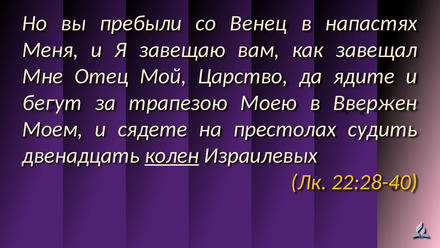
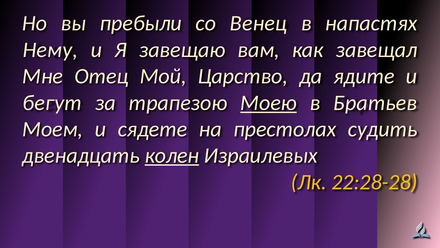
Меня: Меня -> Нему
Моею underline: none -> present
Ввержен: Ввержен -> Братьев
22:28-40: 22:28-40 -> 22:28-28
